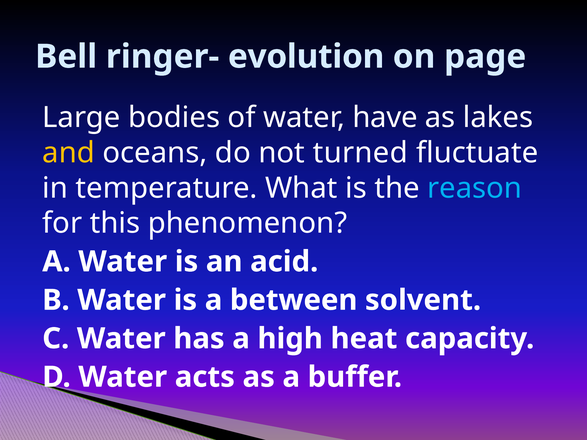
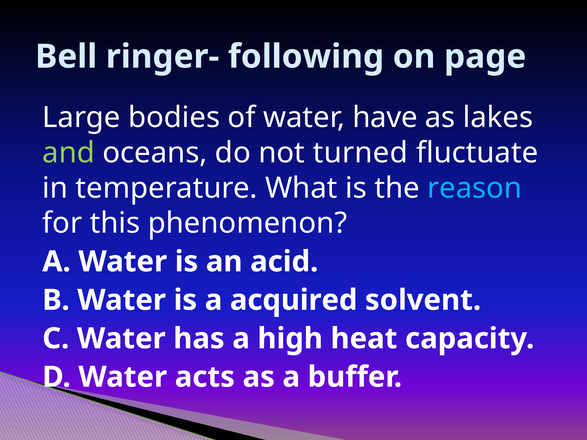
evolution: evolution -> following
and colour: yellow -> light green
between: between -> acquired
